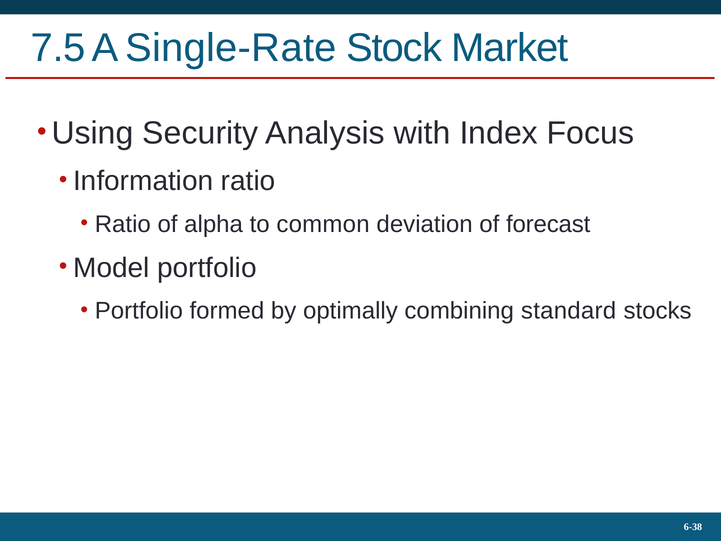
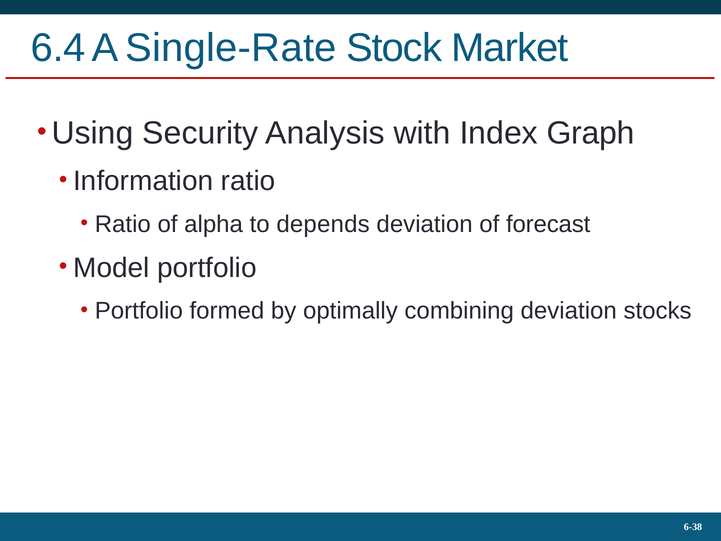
7.5: 7.5 -> 6.4
Focus: Focus -> Graph
common: common -> depends
combining standard: standard -> deviation
